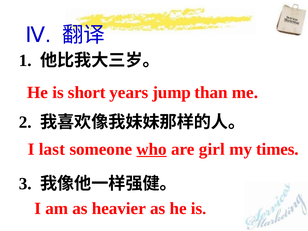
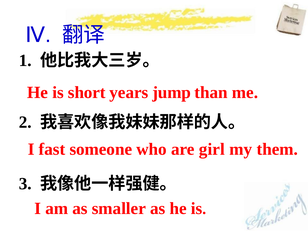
last: last -> fast
who underline: present -> none
times: times -> them
heavier: heavier -> smaller
